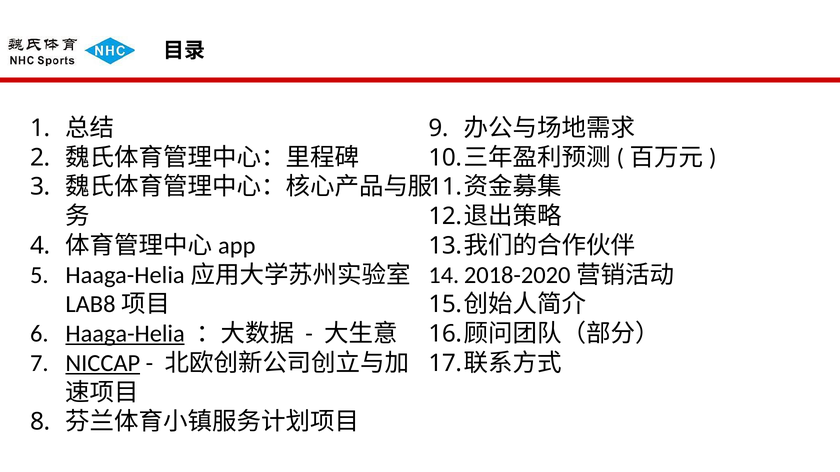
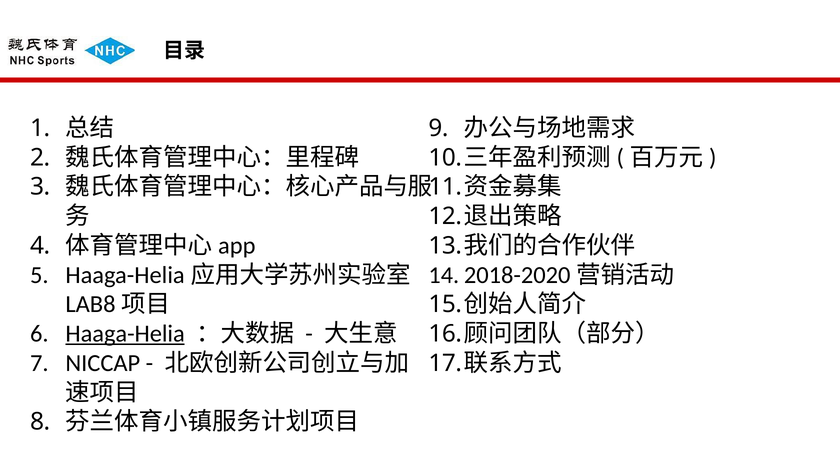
NICCAP underline: present -> none
